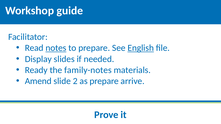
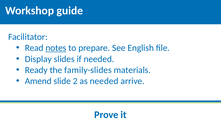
English underline: present -> none
family-notes: family-notes -> family-slides
as prepare: prepare -> needed
